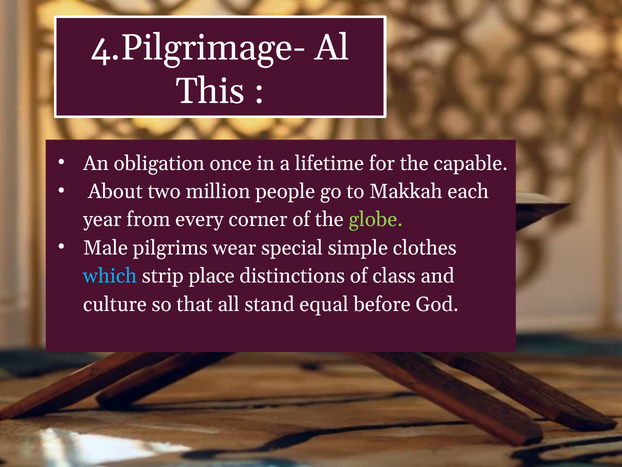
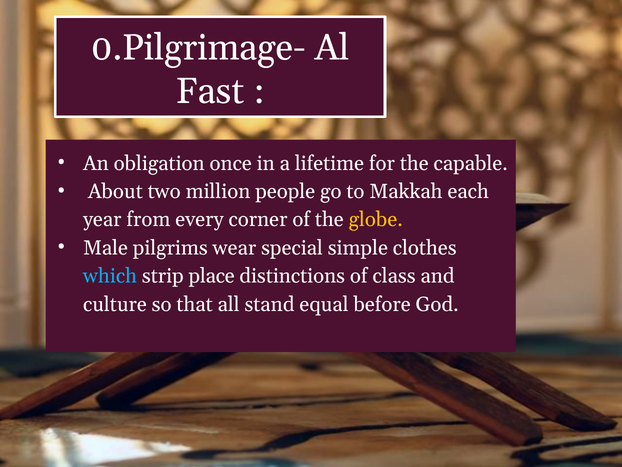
4.Pilgrimage-: 4.Pilgrimage- -> 0.Pilgrimage-
This: This -> Fast
globe colour: light green -> yellow
